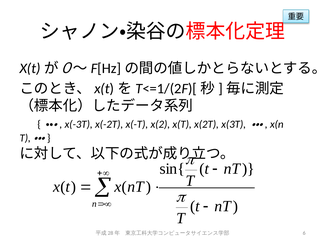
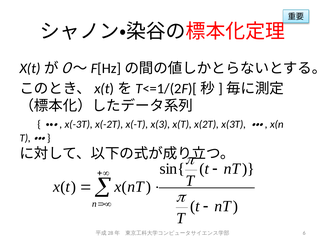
x(2: x(2 -> x(3
